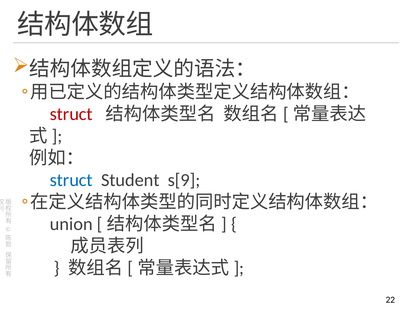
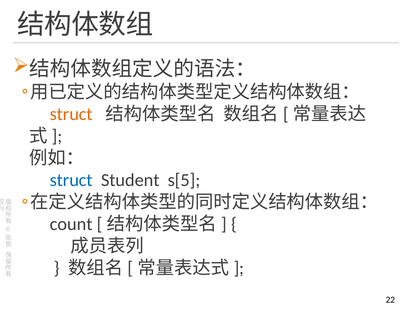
struct at (71, 114) colour: red -> orange
s[9: s[9 -> s[5
union: union -> count
